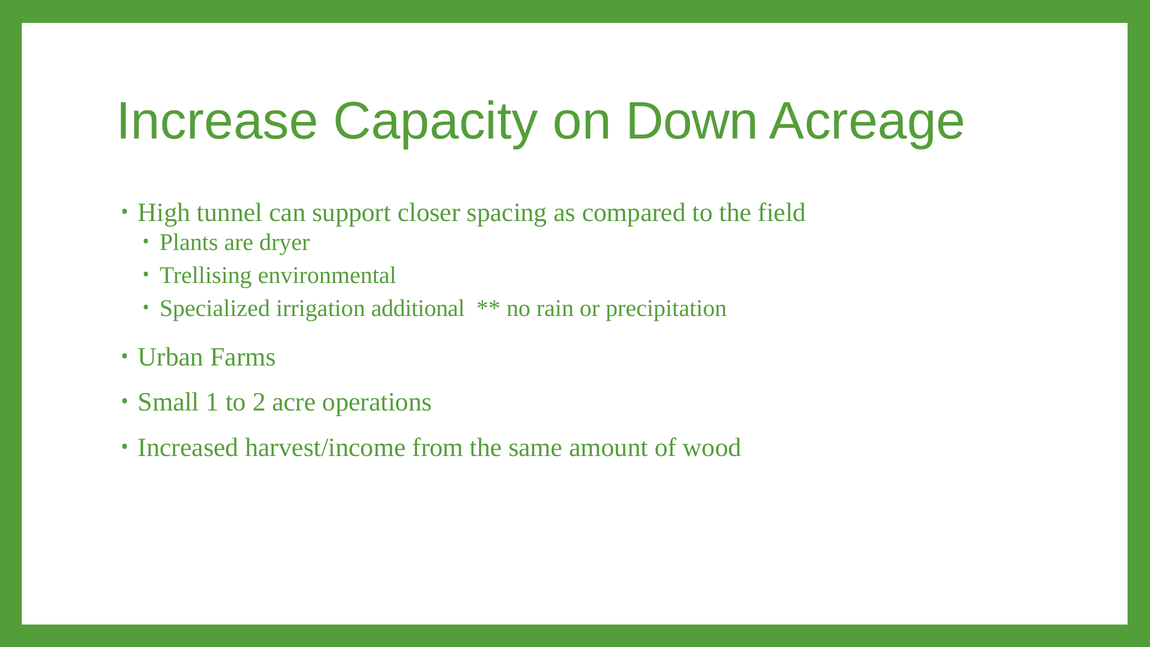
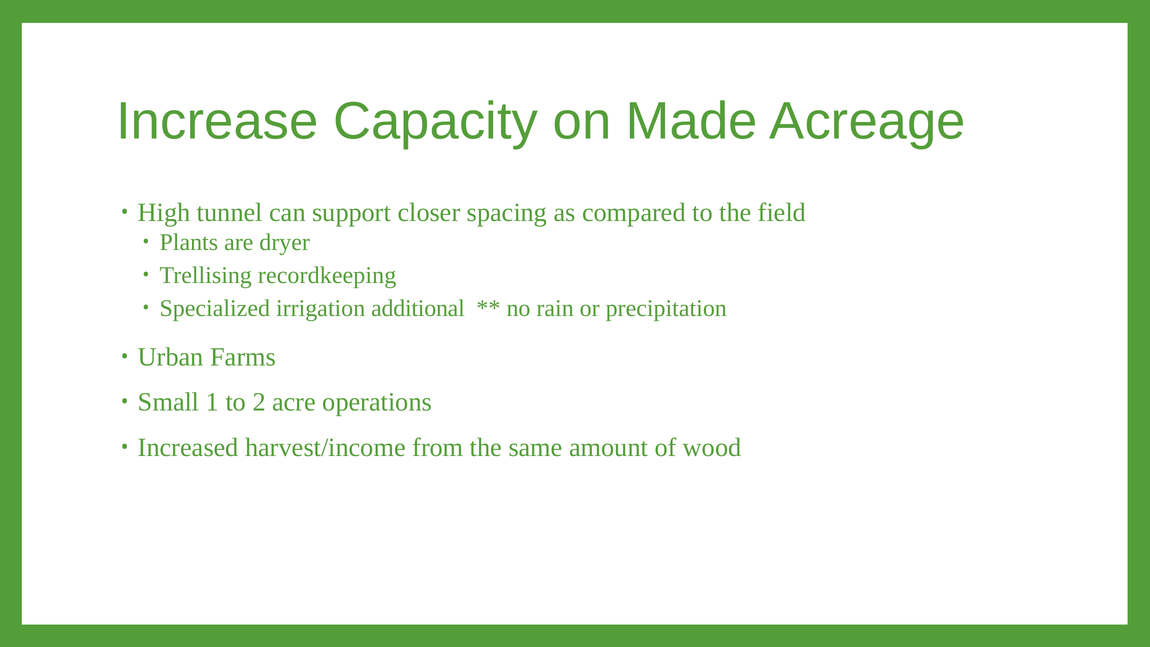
Down: Down -> Made
environmental: environmental -> recordkeeping
